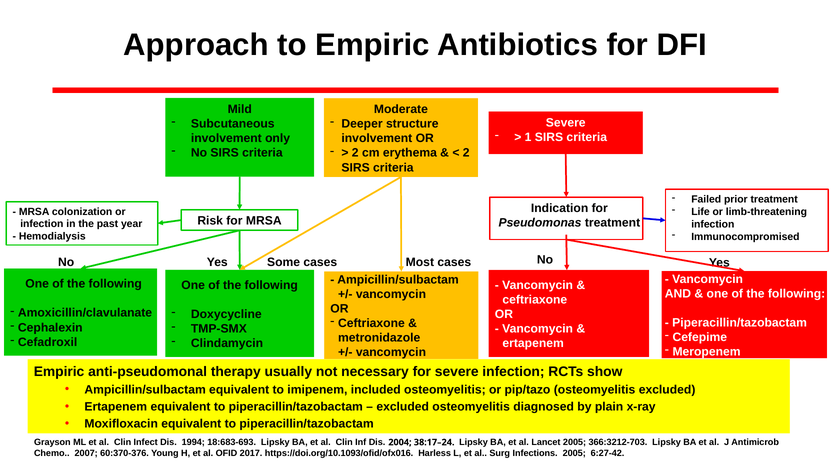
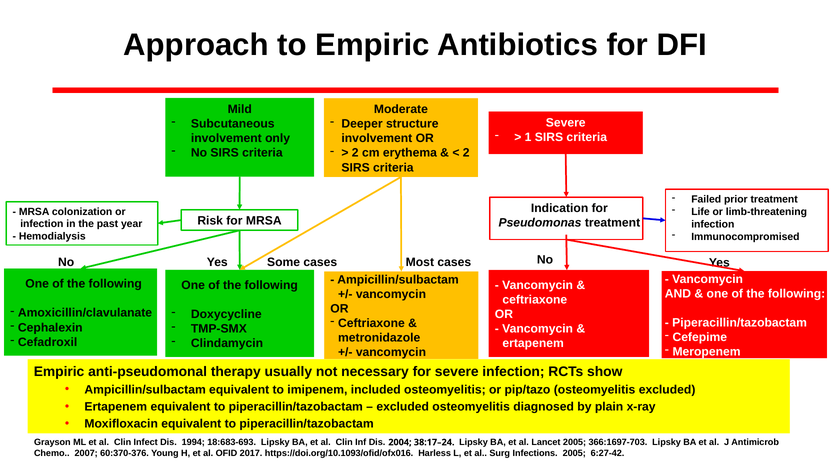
366:3212-703: 366:3212-703 -> 366:1697-703
